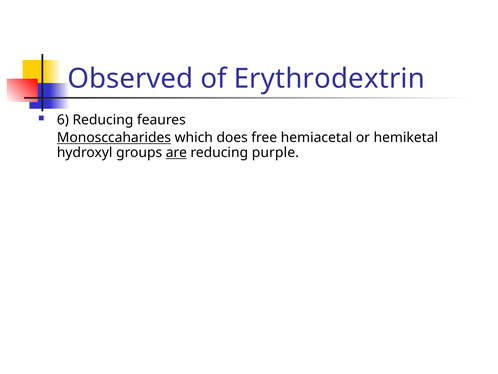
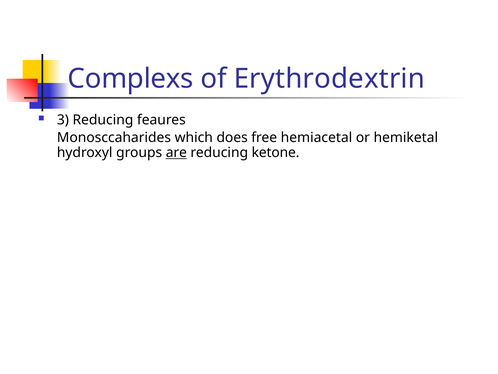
Observed: Observed -> Complexs
6: 6 -> 3
Monosccaharides underline: present -> none
purple: purple -> ketone
